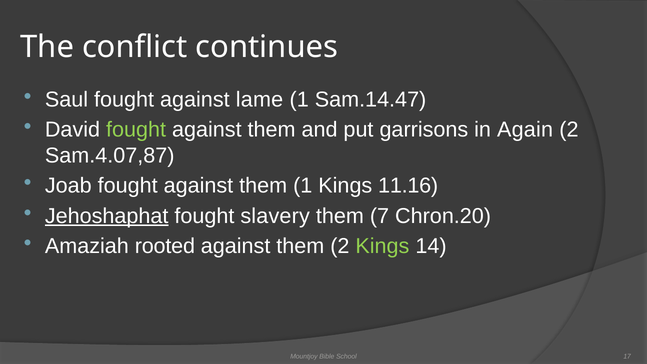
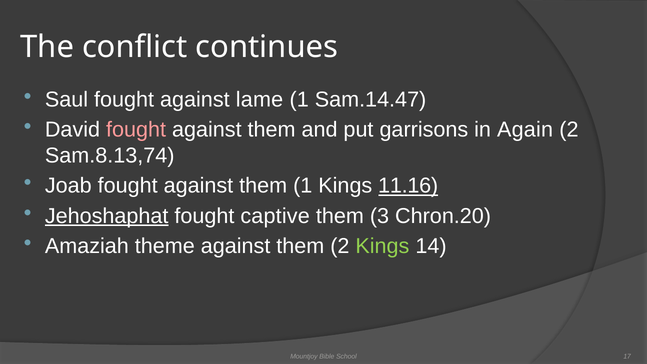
fought at (136, 130) colour: light green -> pink
Sam.4.07,87: Sam.4.07,87 -> Sam.8.13,74
11.16 underline: none -> present
slavery: slavery -> captive
7: 7 -> 3
rooted: rooted -> theme
